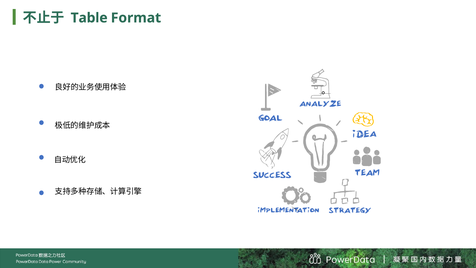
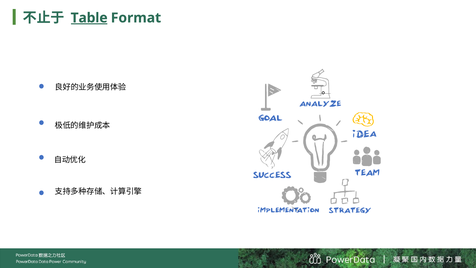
Table underline: none -> present
